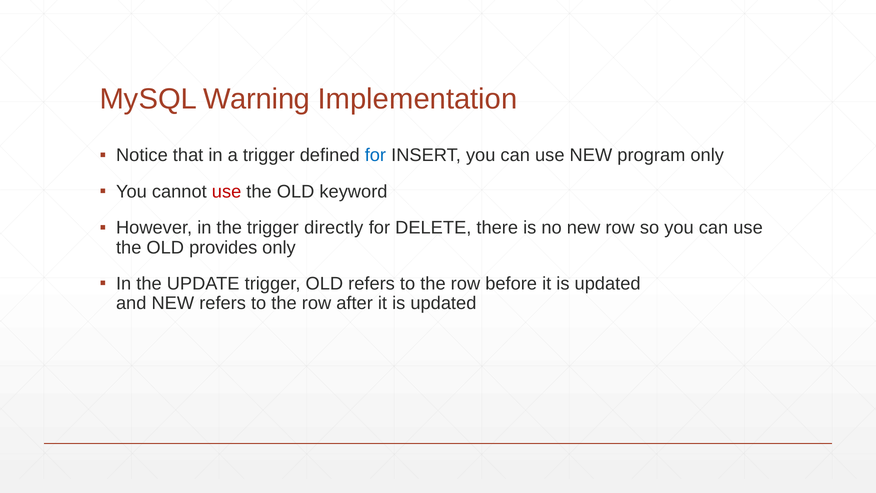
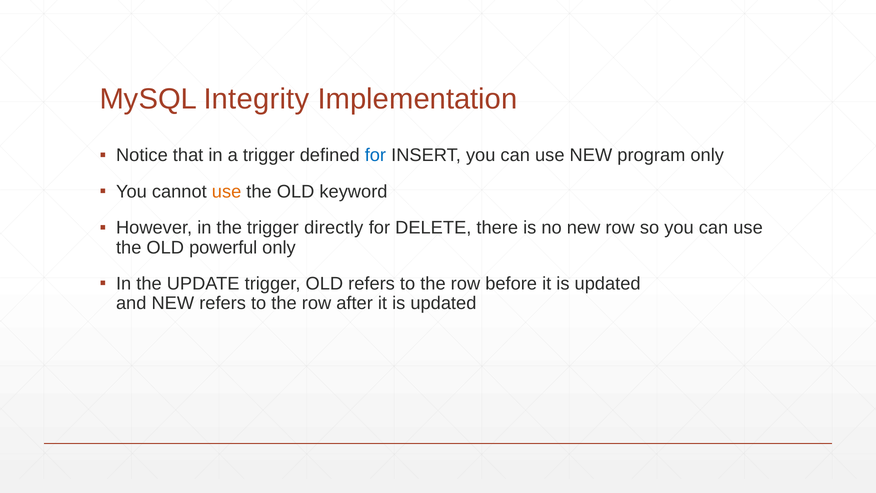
Warning: Warning -> Integrity
use at (227, 192) colour: red -> orange
provides: provides -> powerful
